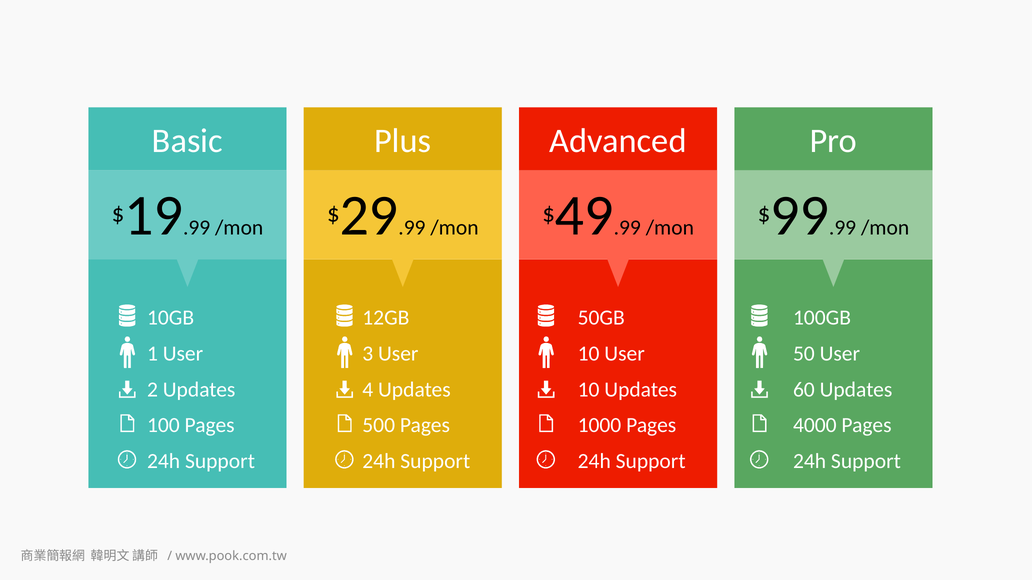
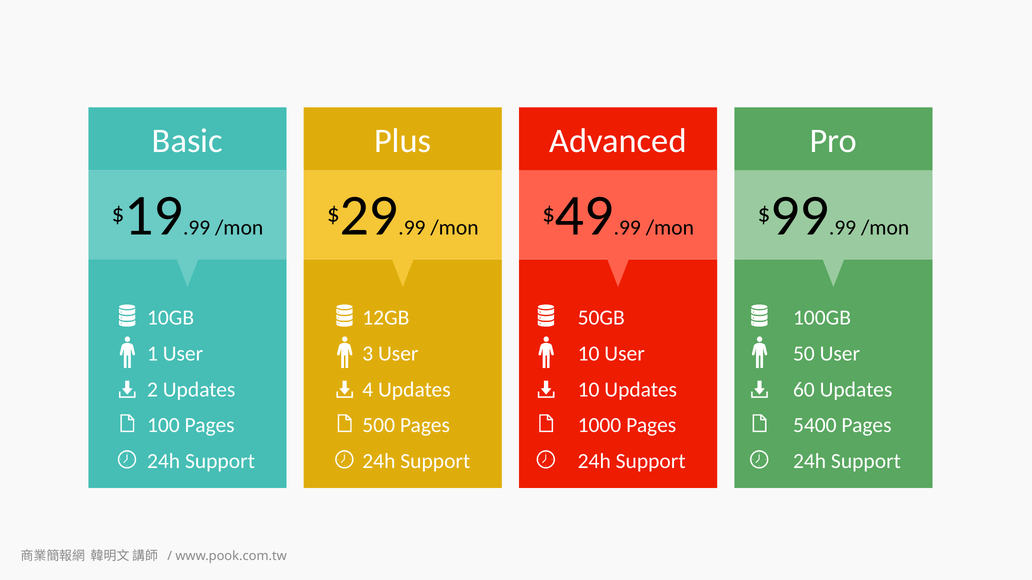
4000: 4000 -> 5400
